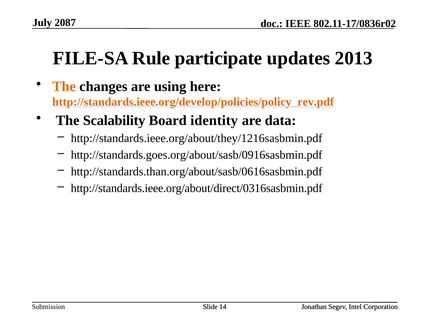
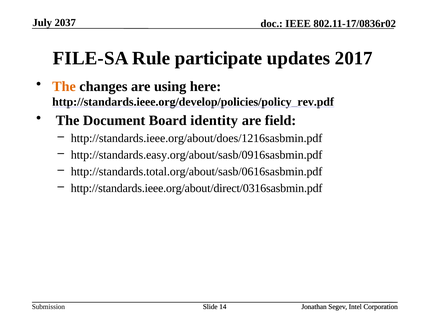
2087: 2087 -> 2037
2013: 2013 -> 2017
http://standards.ieee.org/develop/policies/policy_rev.pdf colour: orange -> black
Scalability: Scalability -> Document
data: data -> field
http://standards.ieee.org/about/they/1216sasbmin.pdf: http://standards.ieee.org/about/they/1216sasbmin.pdf -> http://standards.ieee.org/about/does/1216sasbmin.pdf
http://standards.goes.org/about/sasb/0916sasbmin.pdf: http://standards.goes.org/about/sasb/0916sasbmin.pdf -> http://standards.easy.org/about/sasb/0916sasbmin.pdf
http://standards.than.org/about/sasb/0616sasbmin.pdf: http://standards.than.org/about/sasb/0616sasbmin.pdf -> http://standards.total.org/about/sasb/0616sasbmin.pdf
